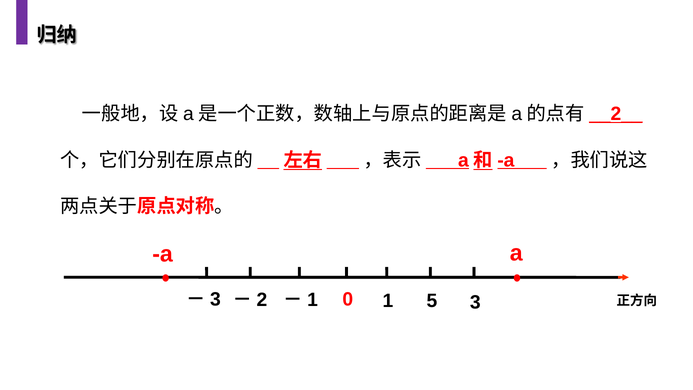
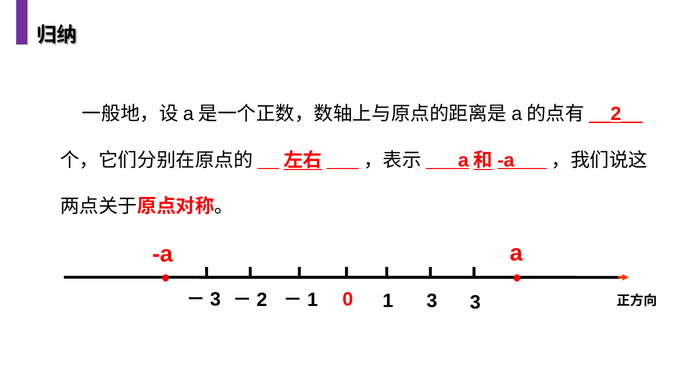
1 5: 5 -> 3
